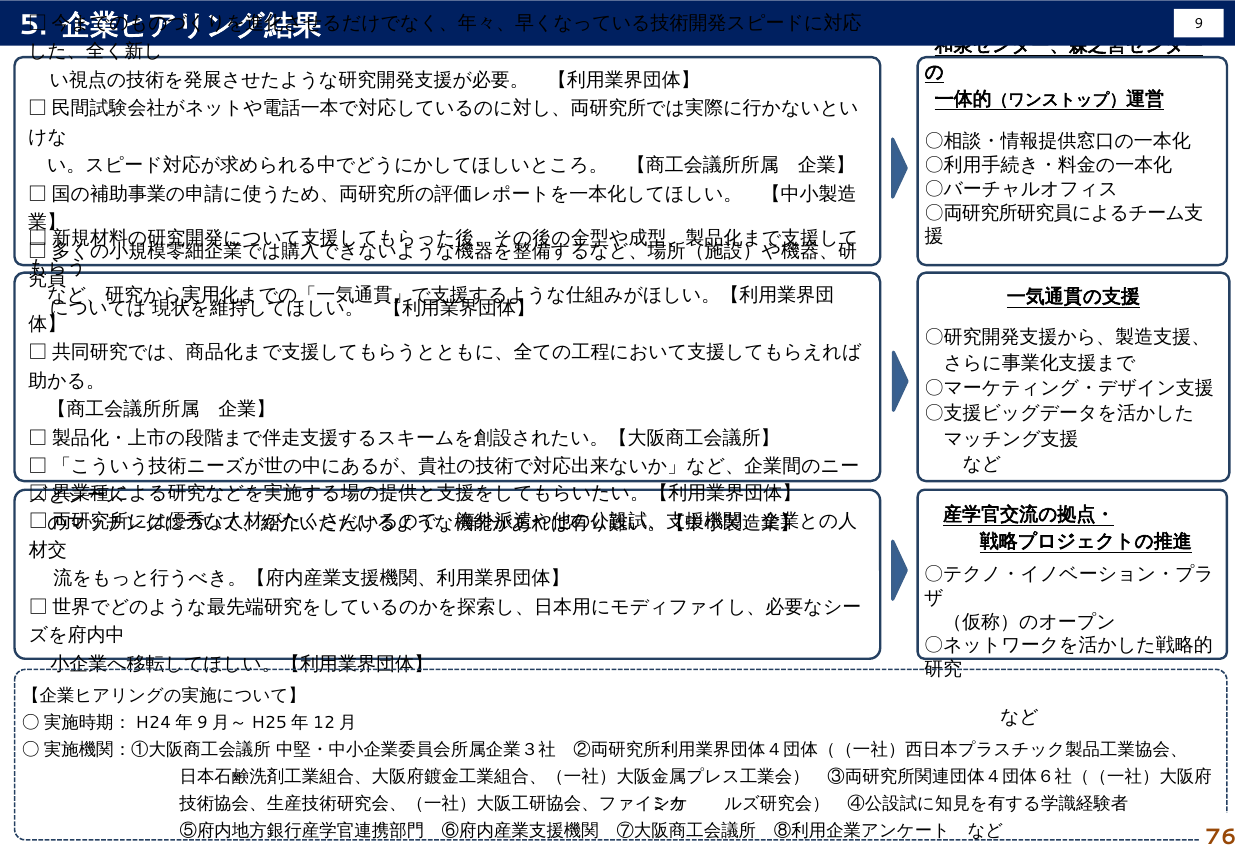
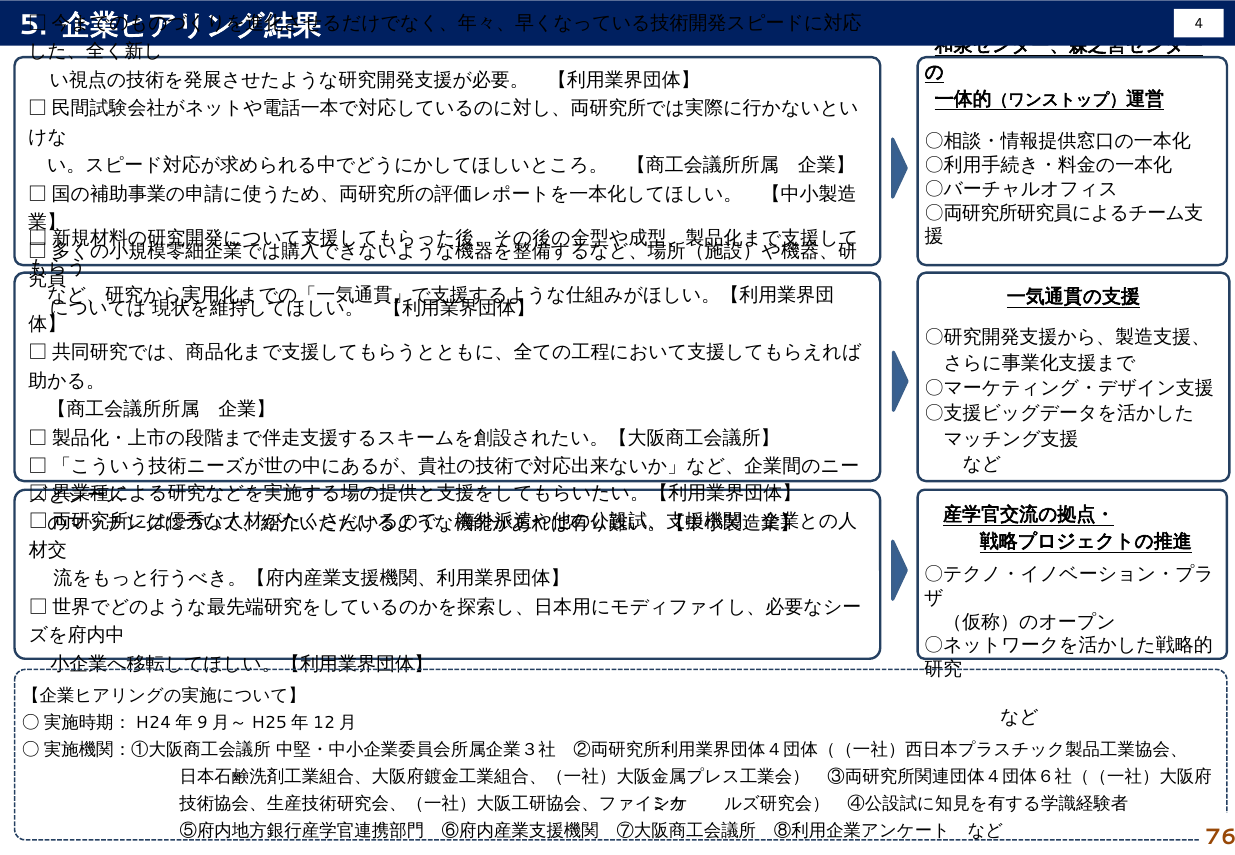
9: 9 -> 4
